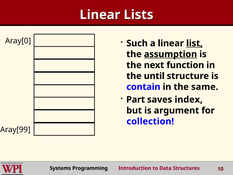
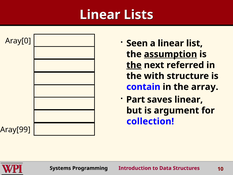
Such: Such -> Seen
list underline: present -> none
the at (134, 65) underline: none -> present
function: function -> referred
until: until -> with
same: same -> array
saves index: index -> linear
